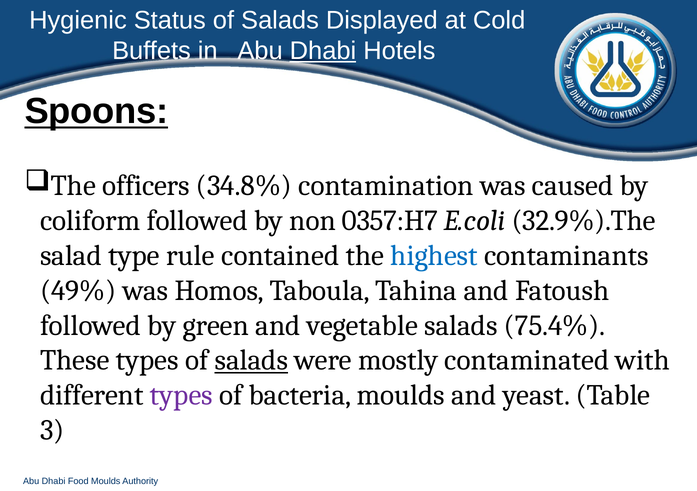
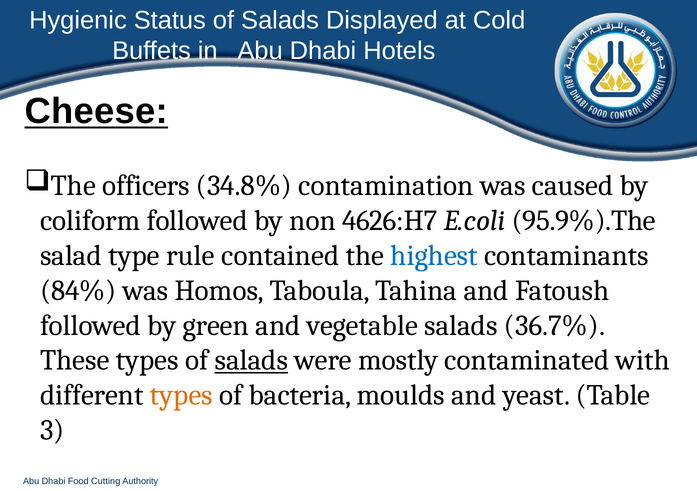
Dhabi at (323, 51) underline: present -> none
Spoons: Spoons -> Cheese
0357:H7: 0357:H7 -> 4626:H7
32.9%).The: 32.9%).The -> 95.9%).The
49%: 49% -> 84%
75.4%: 75.4% -> 36.7%
types at (181, 396) colour: purple -> orange
Food Moulds: Moulds -> Cutting
